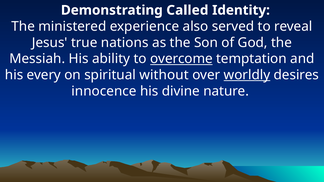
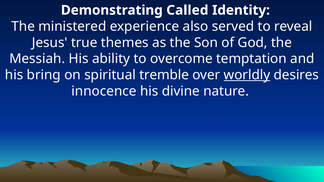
nations: nations -> themes
overcome underline: present -> none
every: every -> bring
without: without -> tremble
